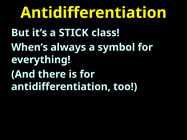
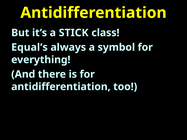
When’s: When’s -> Equal’s
